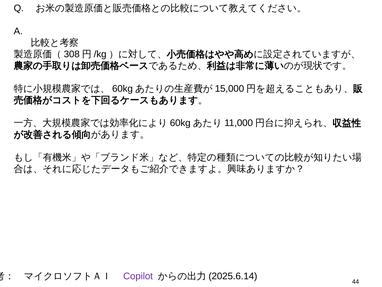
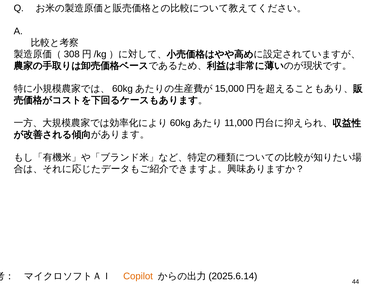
Copilot colour: purple -> orange
